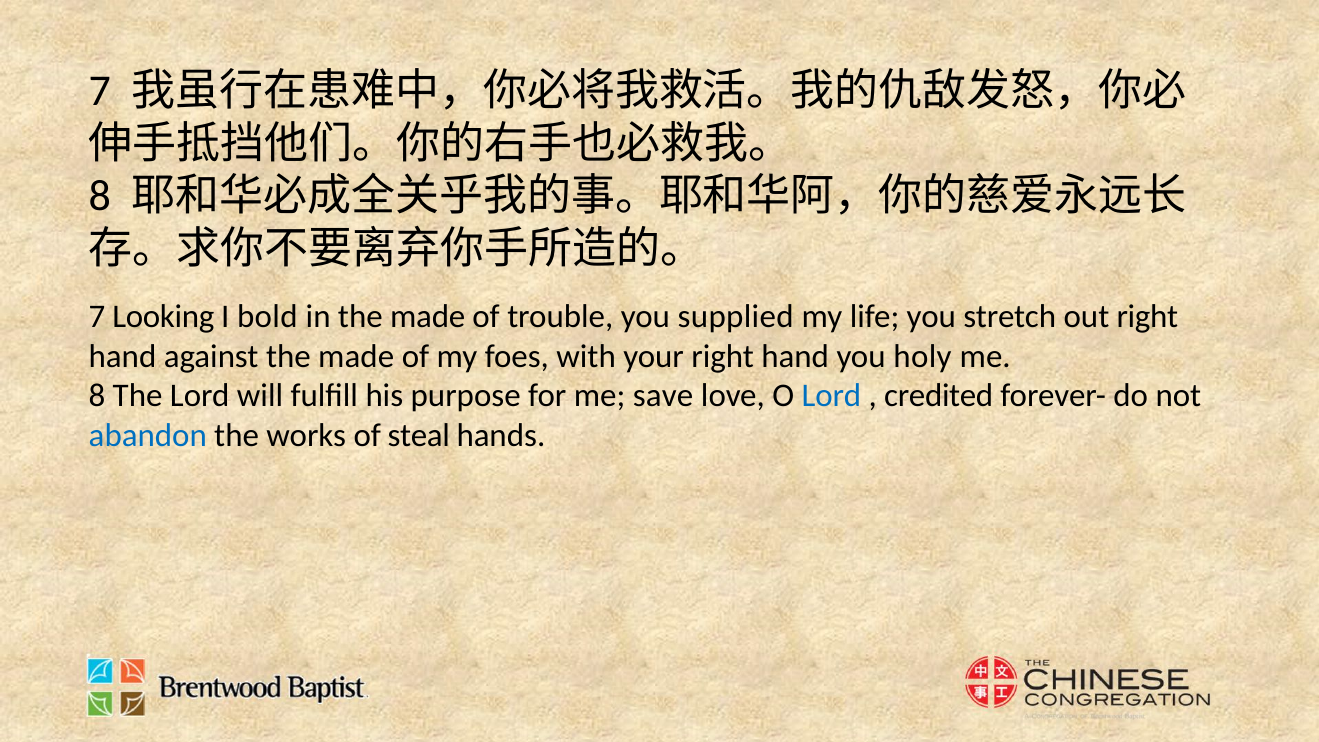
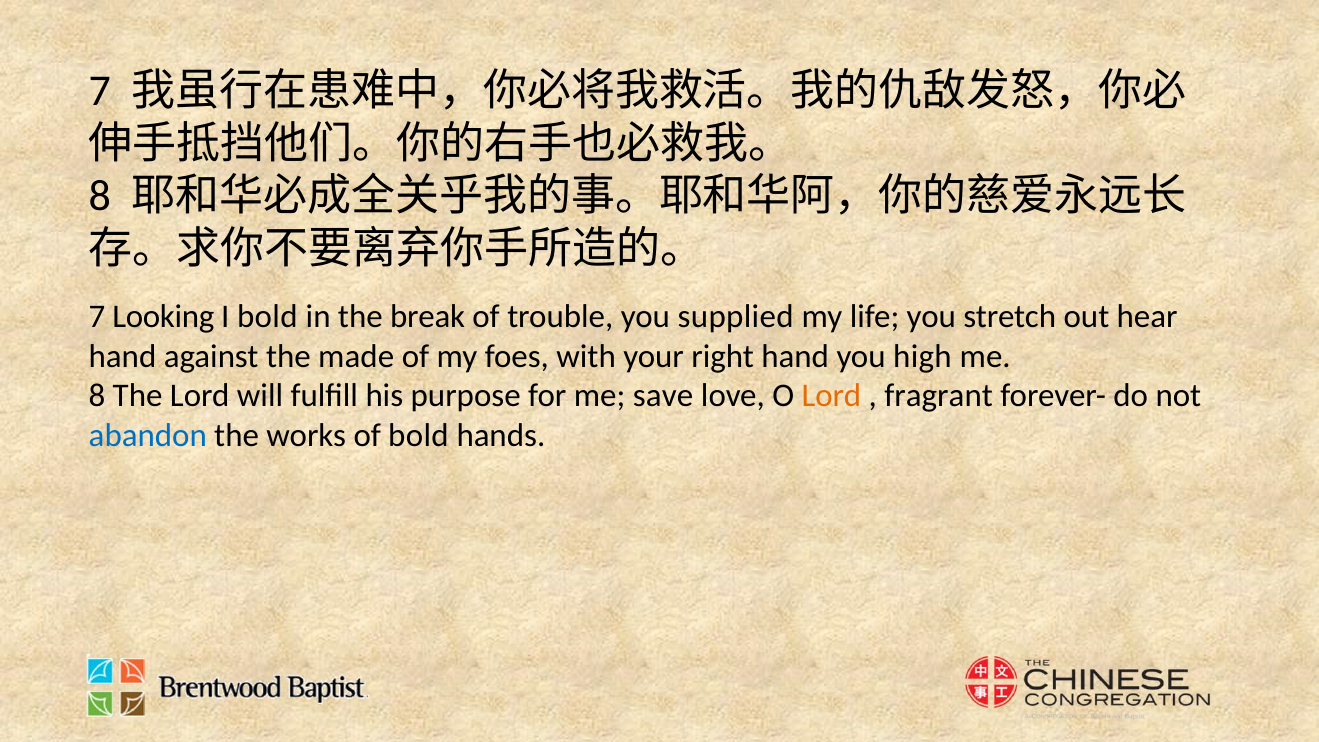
in the made: made -> break
out right: right -> hear
holy: holy -> high
Lord at (831, 396) colour: blue -> orange
credited: credited -> fragrant
of steal: steal -> bold
